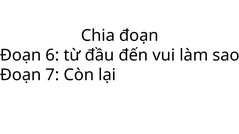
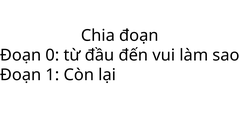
6: 6 -> 0
7: 7 -> 1
